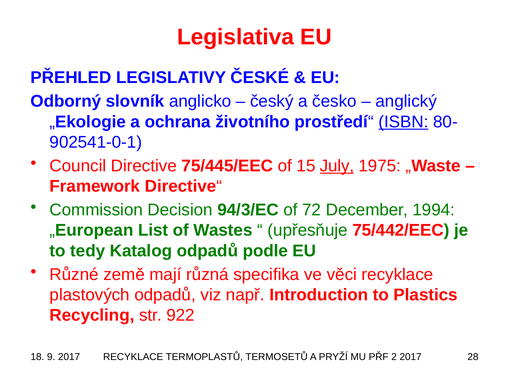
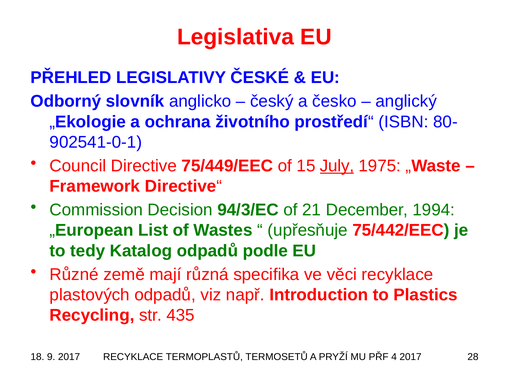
ISBN underline: present -> none
75/445/EEC: 75/445/EEC -> 75/449/EEC
72: 72 -> 21
922: 922 -> 435
2: 2 -> 4
